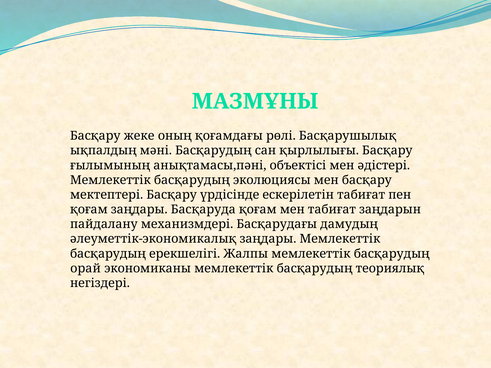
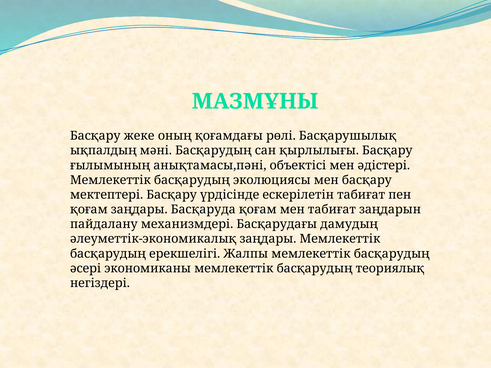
орай: орай -> әсері
